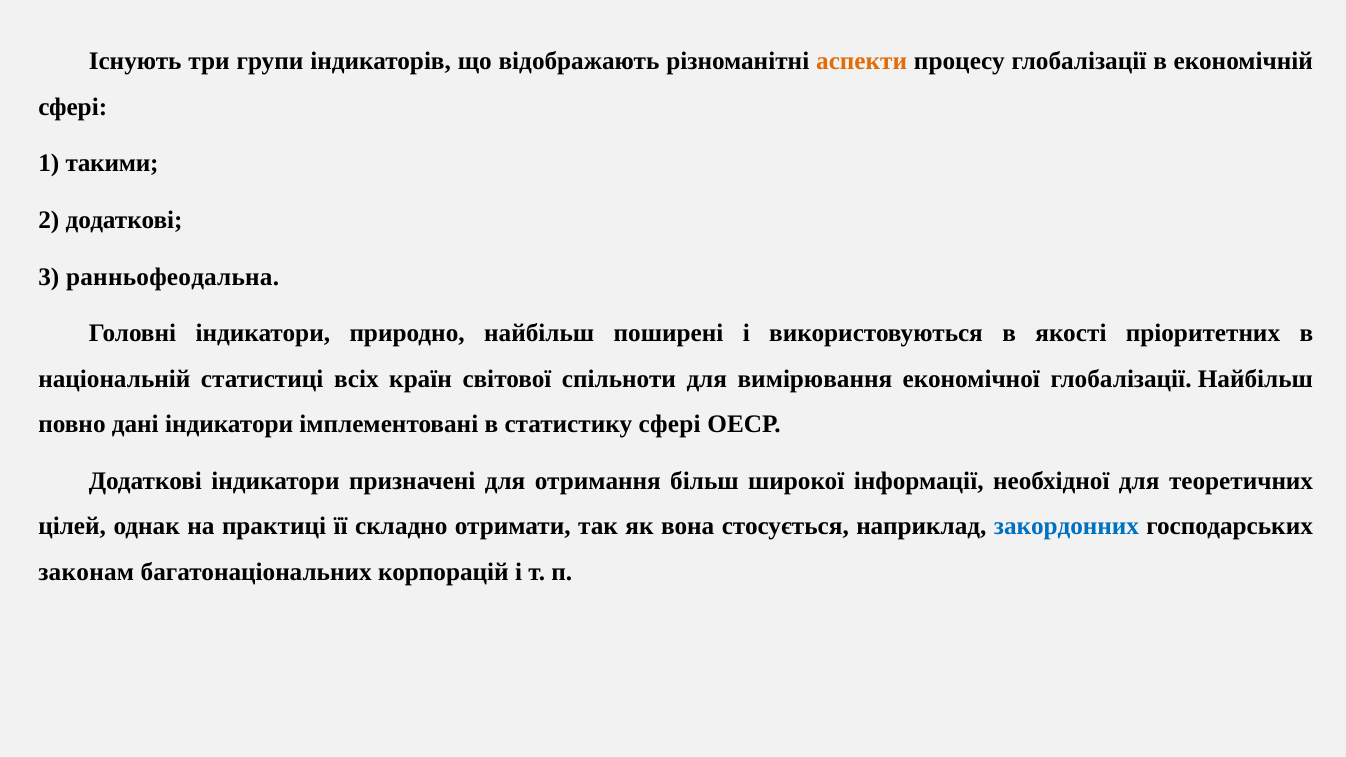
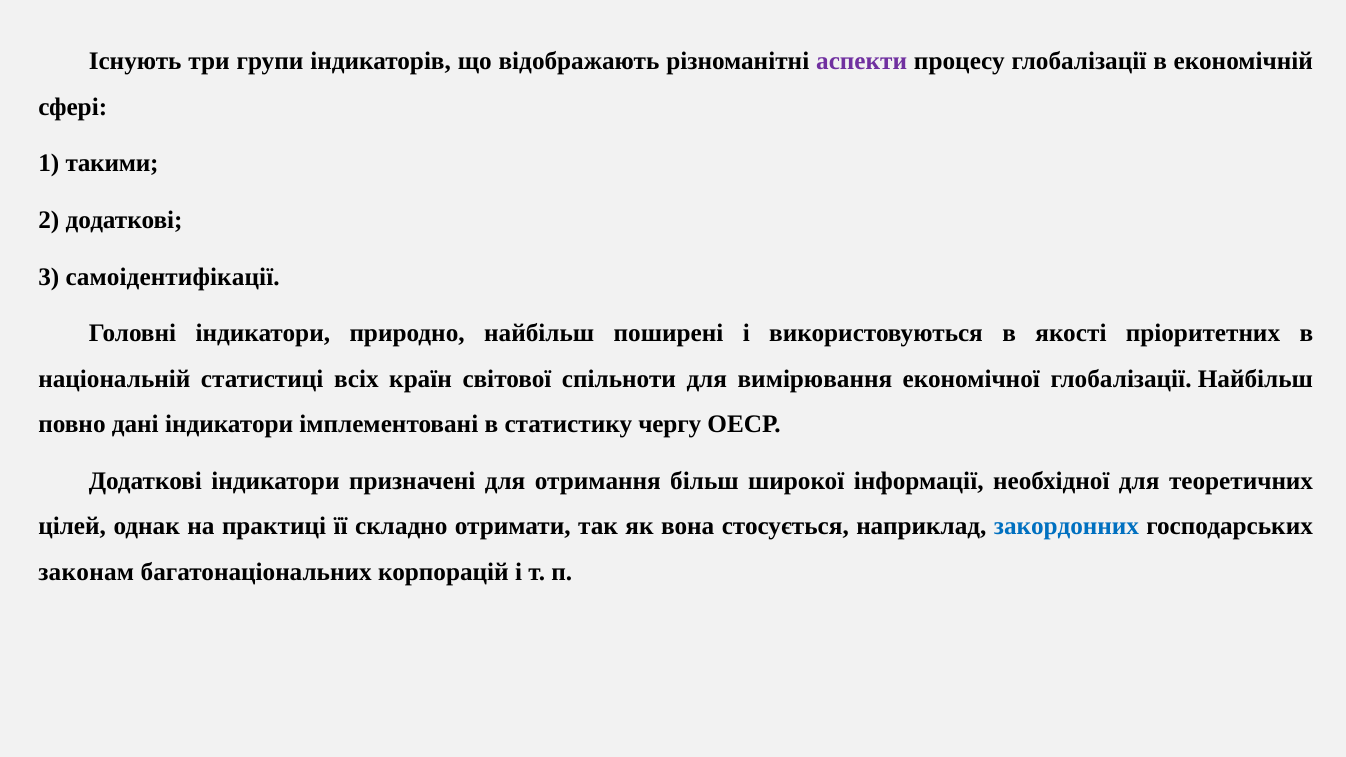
аспекти colour: orange -> purple
ранньофеодальна: ранньофеодальна -> самоідентифікації
статистику сфері: сфері -> чергу
